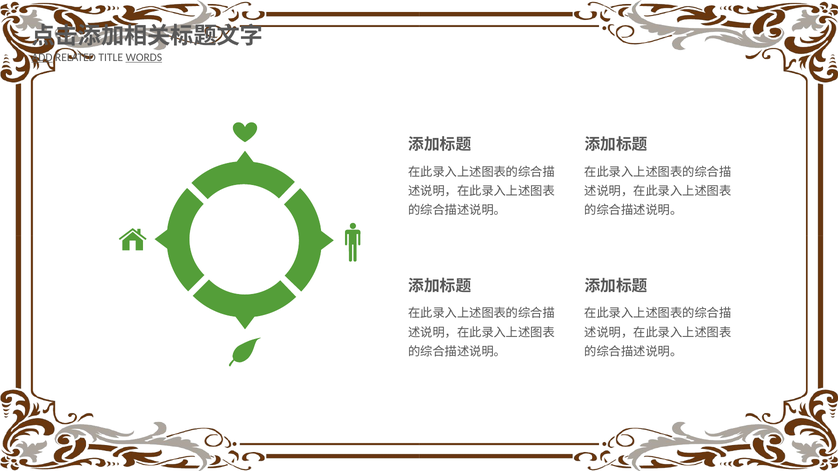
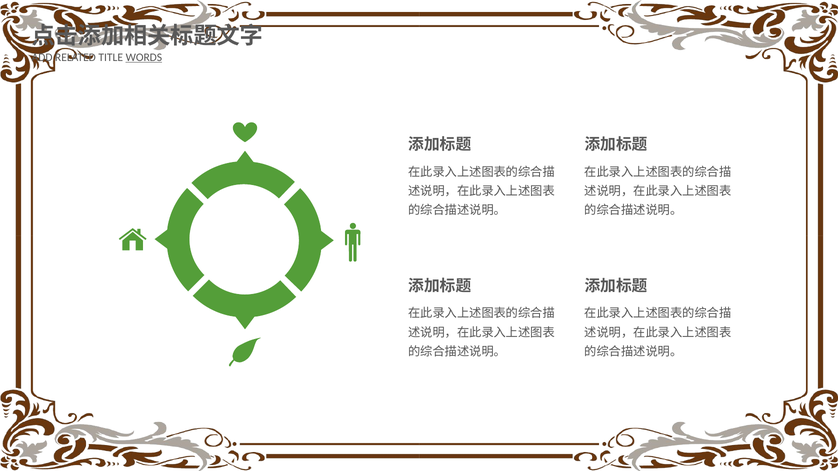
ADD underline: present -> none
